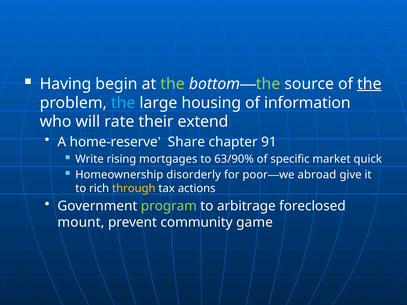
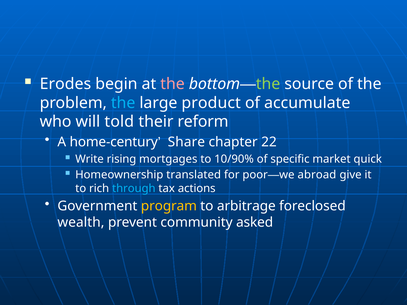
Having: Having -> Erodes
the at (173, 84) colour: light green -> pink
the at (369, 84) underline: present -> none
housing: housing -> product
information: information -> accumulate
rate: rate -> told
extend: extend -> reform
home-reserve: home-reserve -> home-century
91: 91 -> 22
63/90%: 63/90% -> 10/90%
disorderly: disorderly -> translated
through colour: yellow -> light blue
program colour: light green -> yellow
mount: mount -> wealth
game: game -> asked
